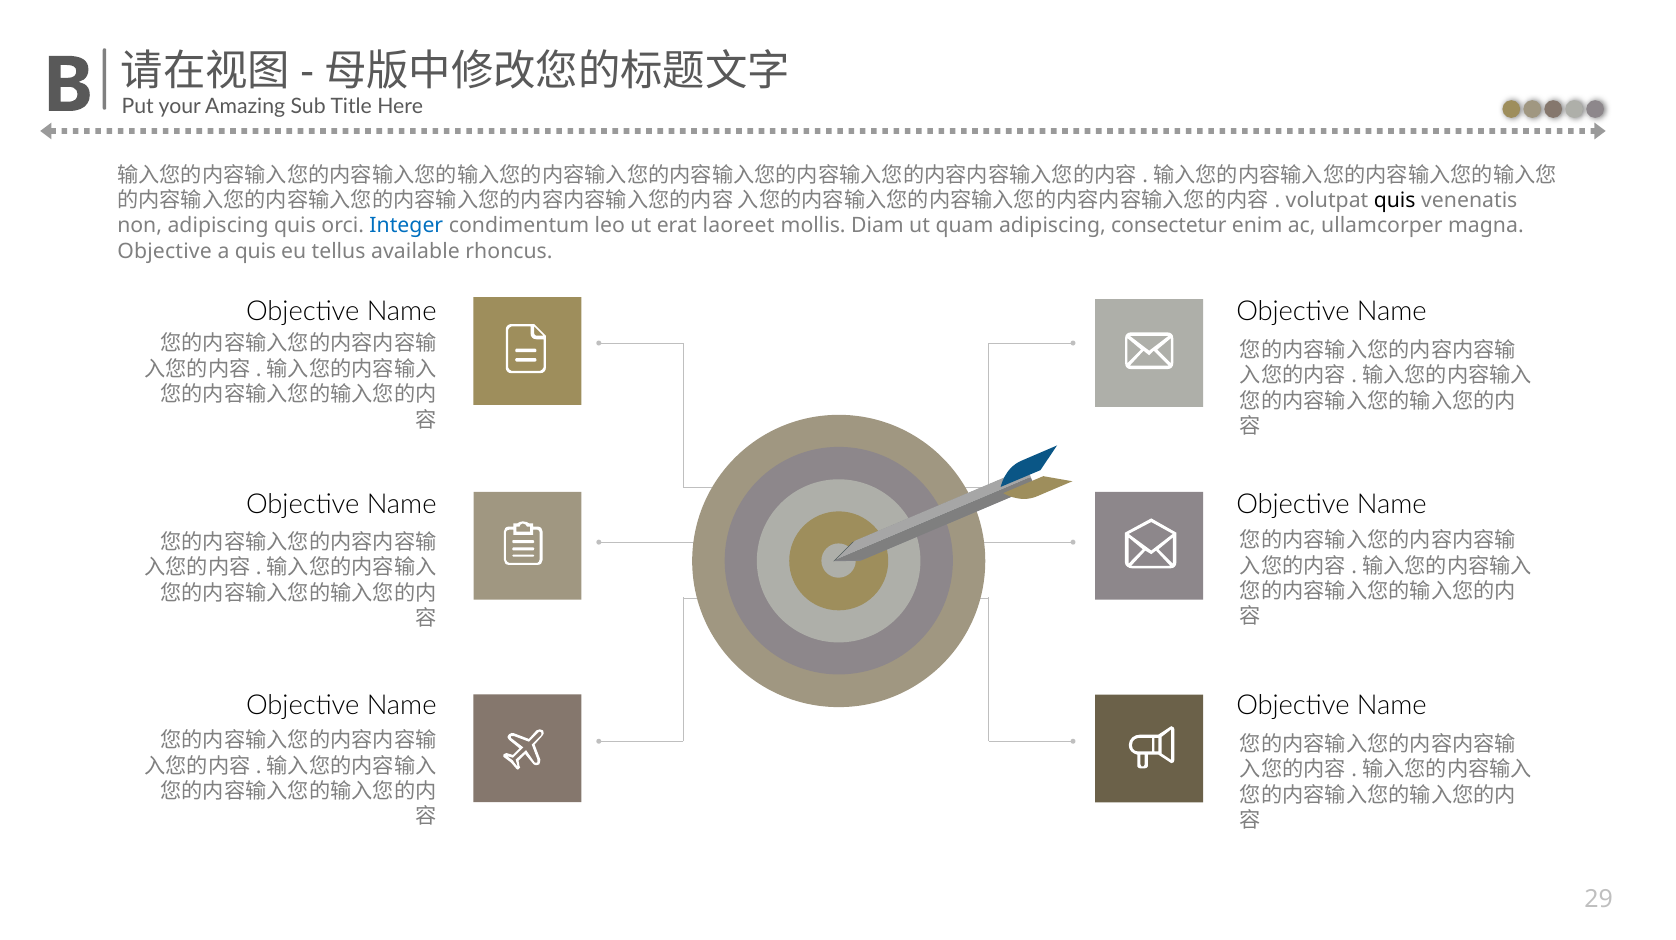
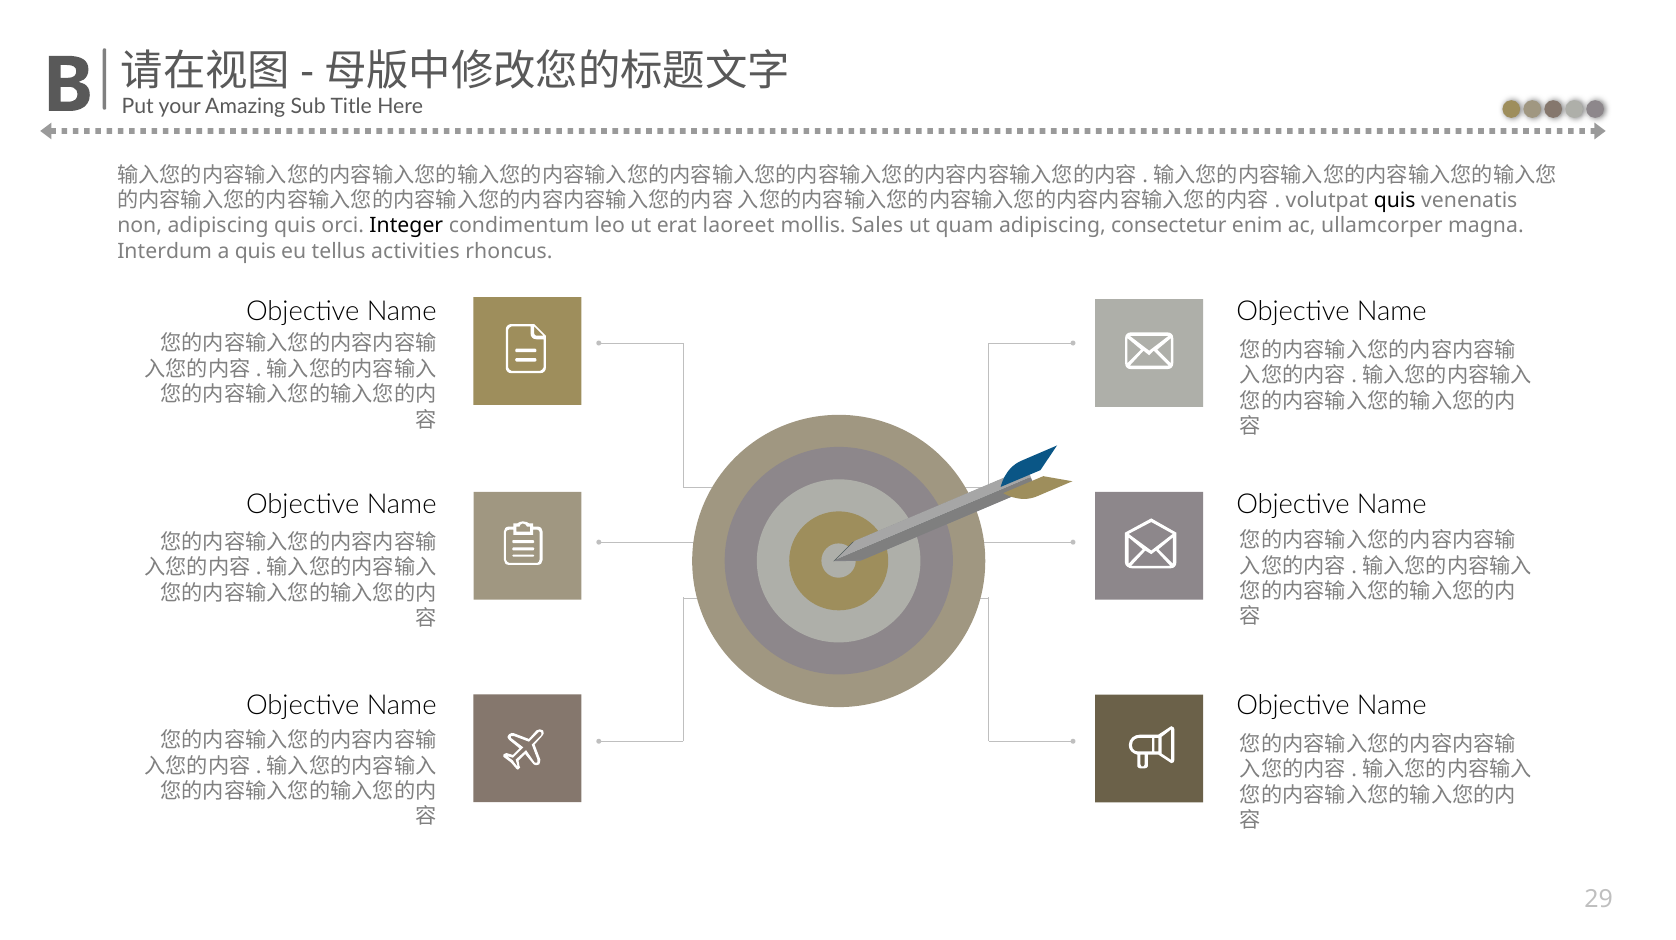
Integer colour: blue -> black
Diam: Diam -> Sales
Objective at (165, 252): Objective -> Interdum
available: available -> activities
